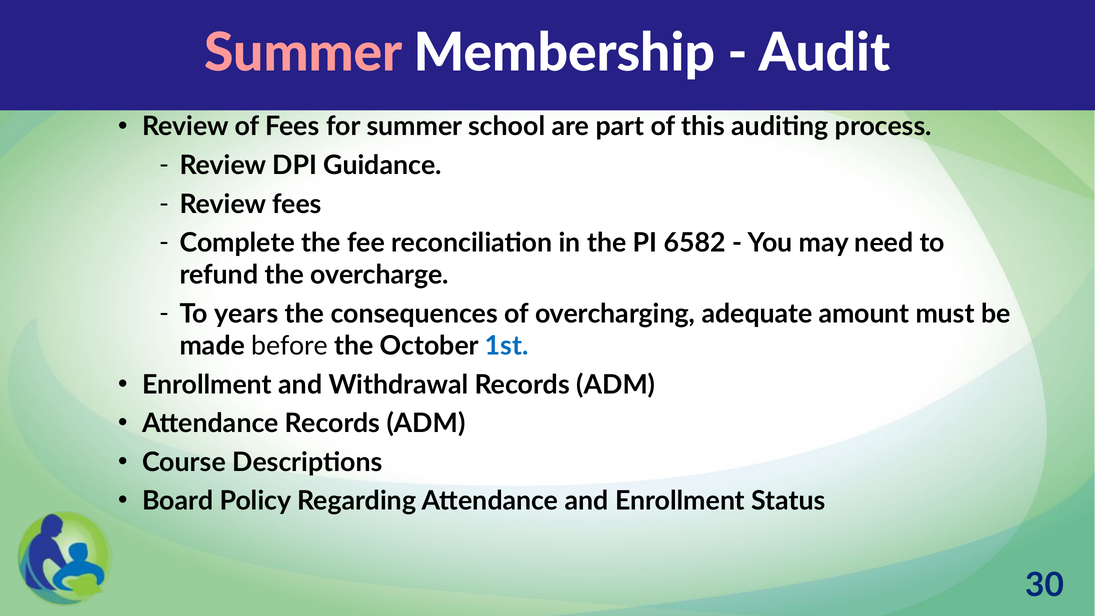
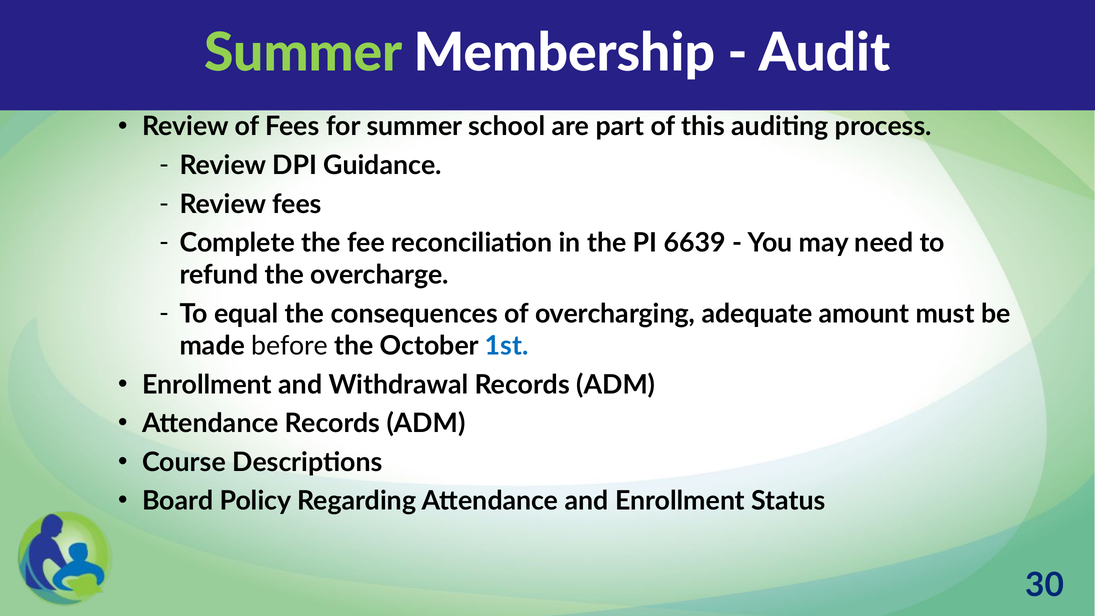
Summer at (303, 53) colour: pink -> light green
6582: 6582 -> 6639
years: years -> equal
